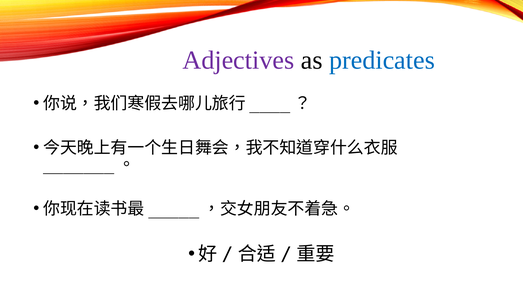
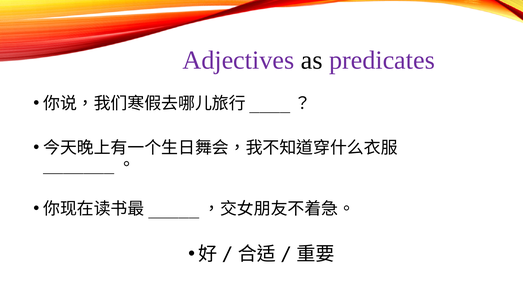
predicates colour: blue -> purple
